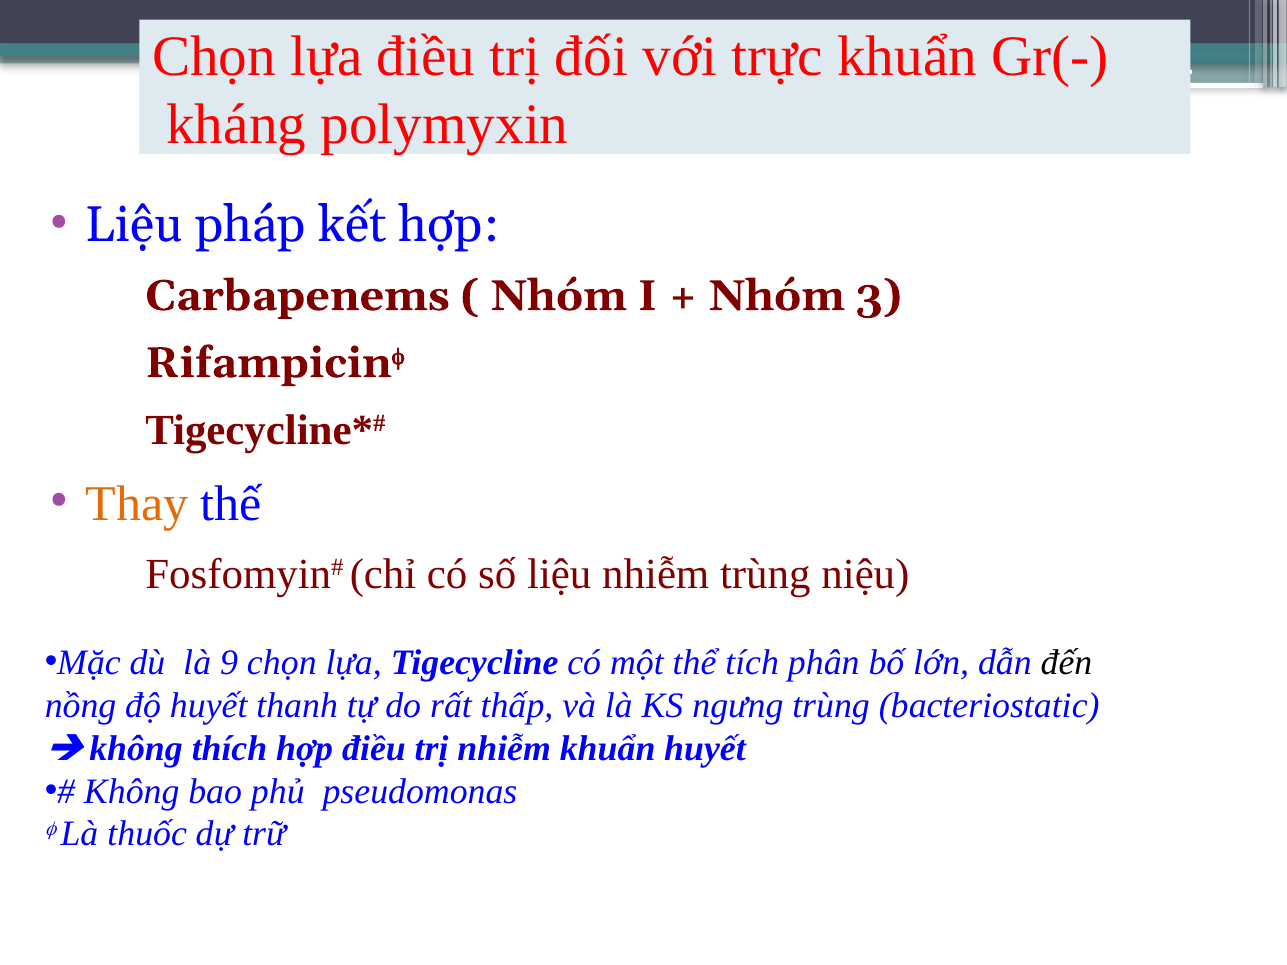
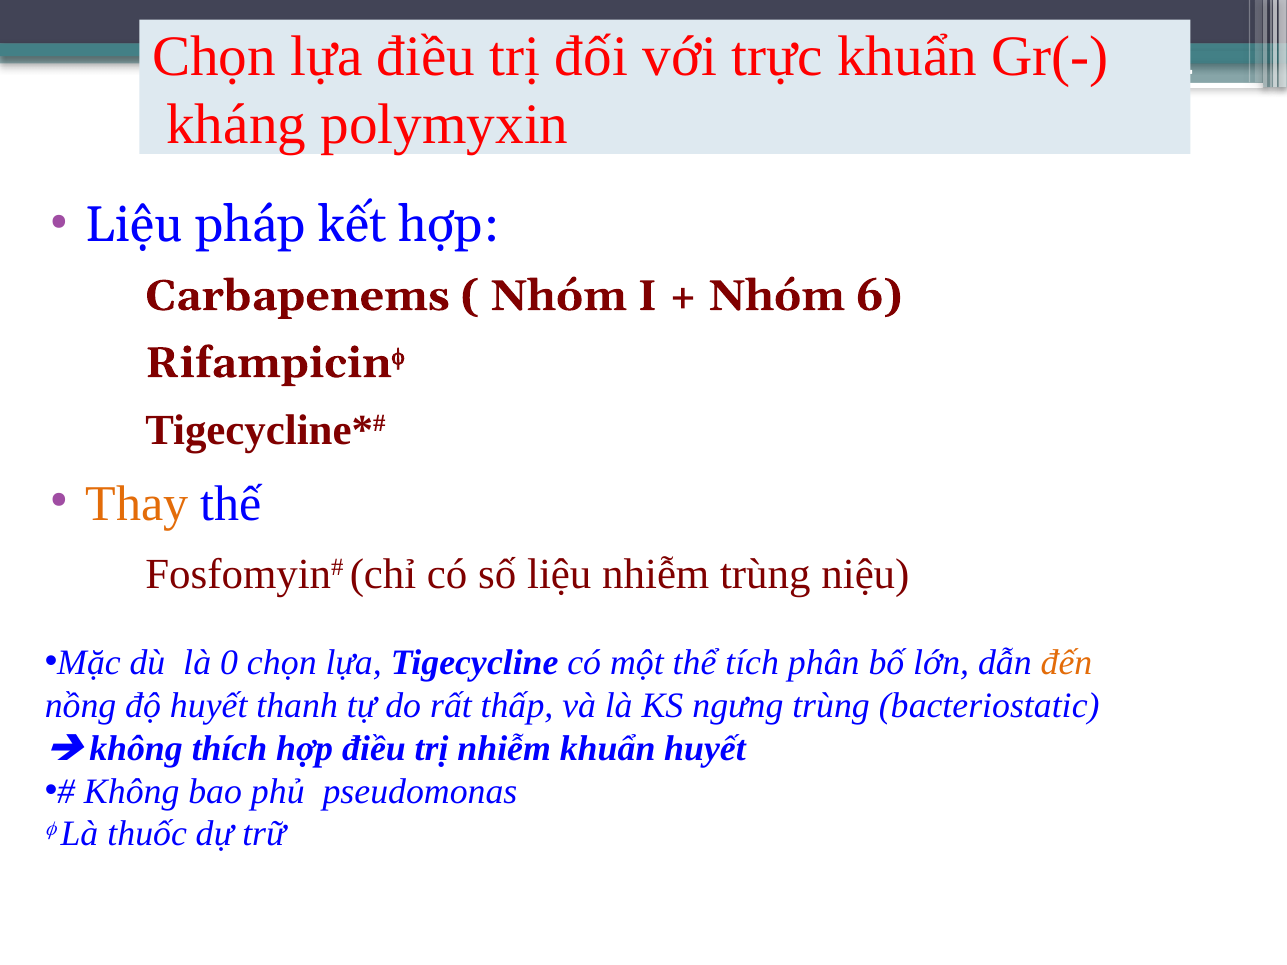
3: 3 -> 6
9: 9 -> 0
đến colour: black -> orange
